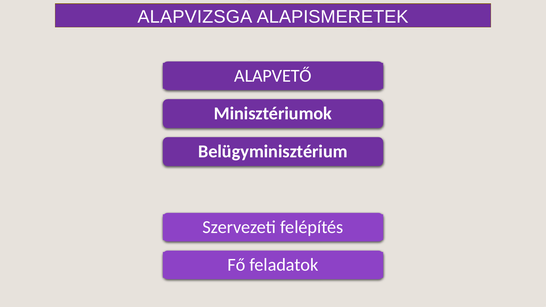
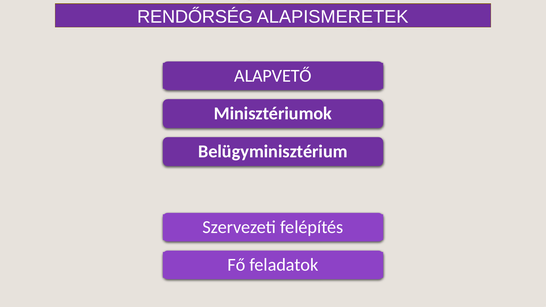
ALAPVIZSGA: ALAPVIZSGA -> RENDŐRSÉG
